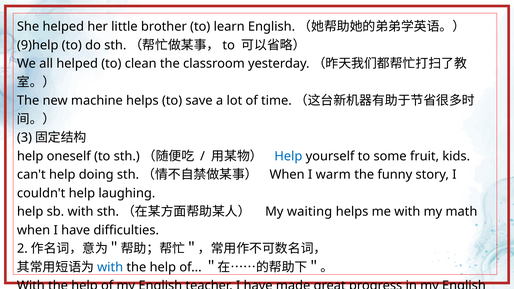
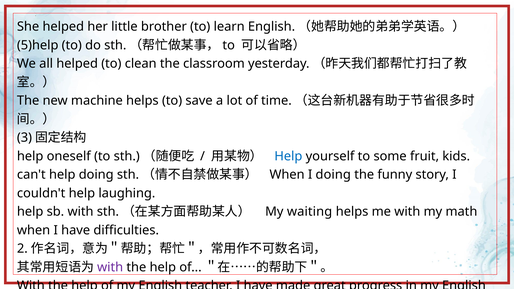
9)help: 9)help -> 5)help
I warm: warm -> doing
with at (110, 267) colour: blue -> purple
